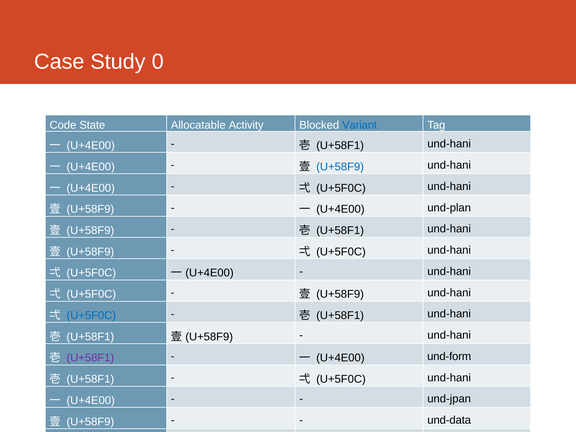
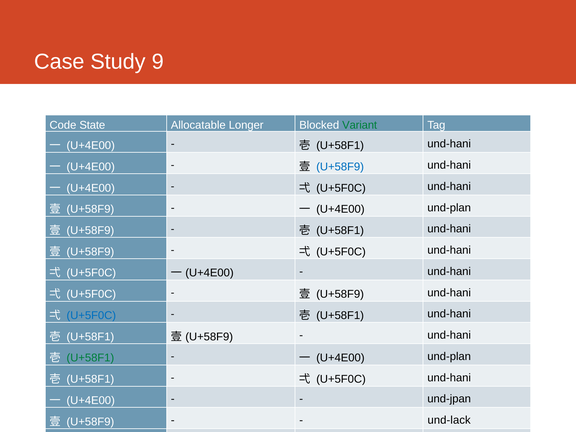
0: 0 -> 9
Activity: Activity -> Longer
Variant colour: blue -> green
U+58F1 at (90, 358) colour: purple -> green
und-form at (449, 356): und-form -> und-plan
und-data: und-data -> und-lack
